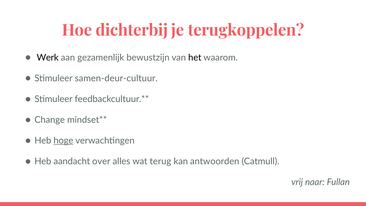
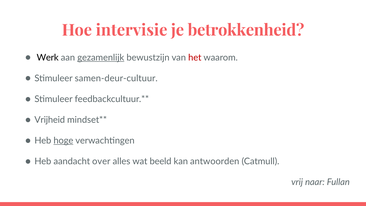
dichterbij: dichterbij -> intervisie
terugkoppelen: terugkoppelen -> betrokkenheid
gezamenlijk underline: none -> present
het colour: black -> red
Change: Change -> Vrijheid
terug: terug -> beeld
